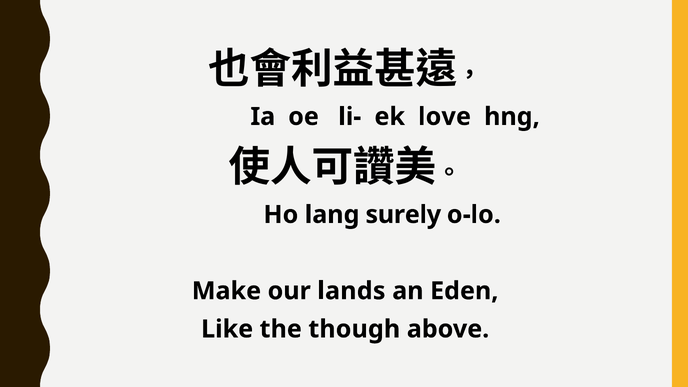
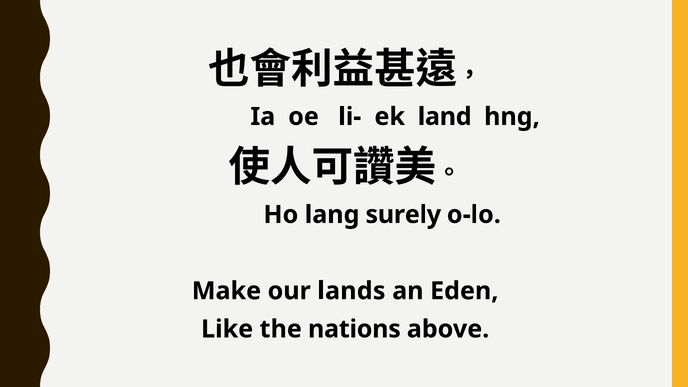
love: love -> land
though: though -> nations
